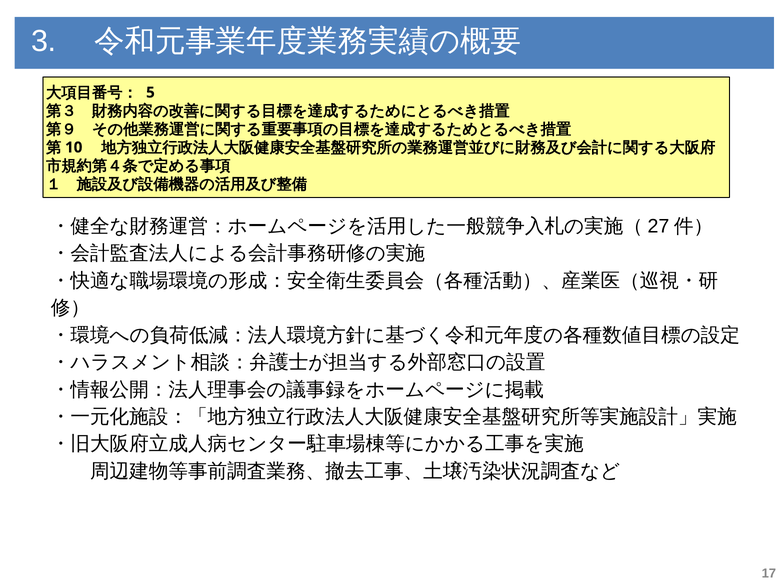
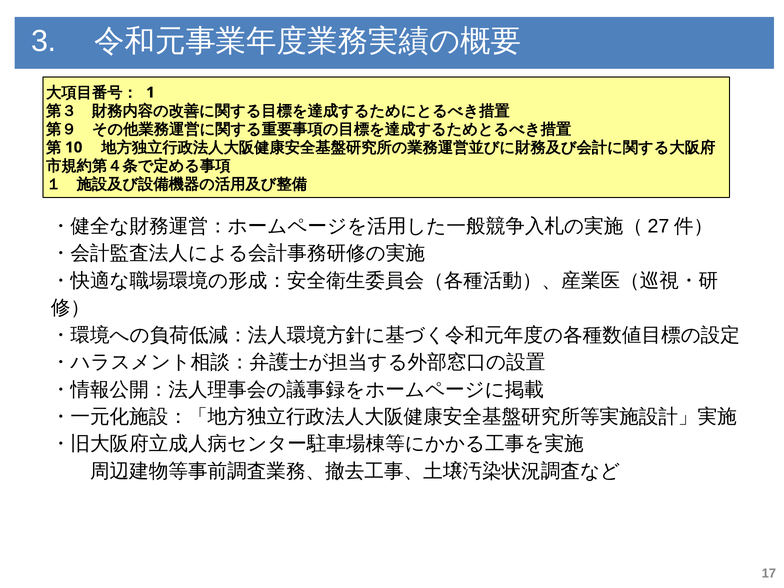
5: 5 -> 1
